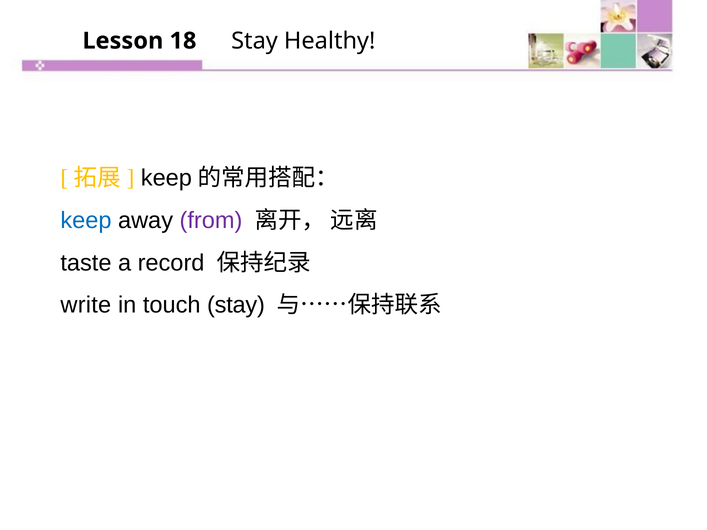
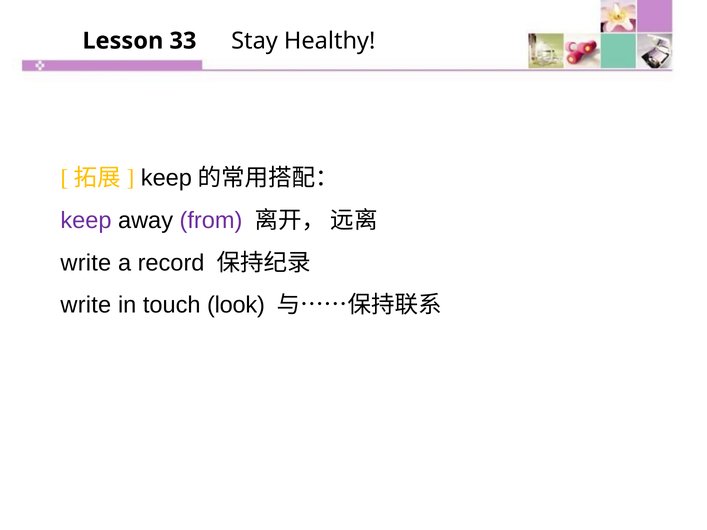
18: 18 -> 33
keep colour: blue -> purple
taste at (86, 263): taste -> write
touch stay: stay -> look
